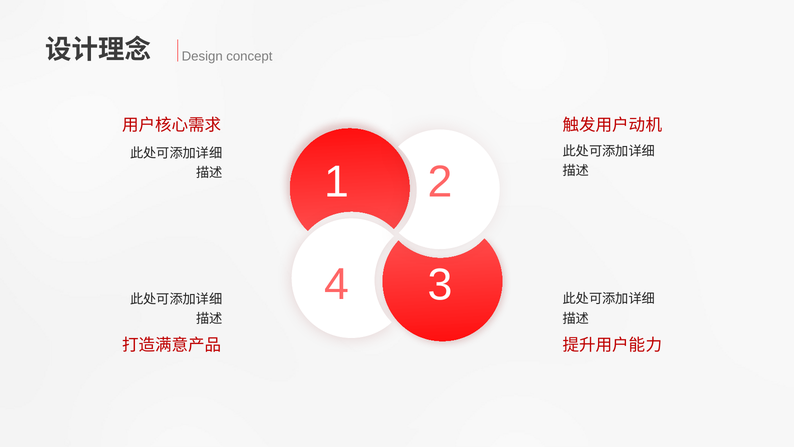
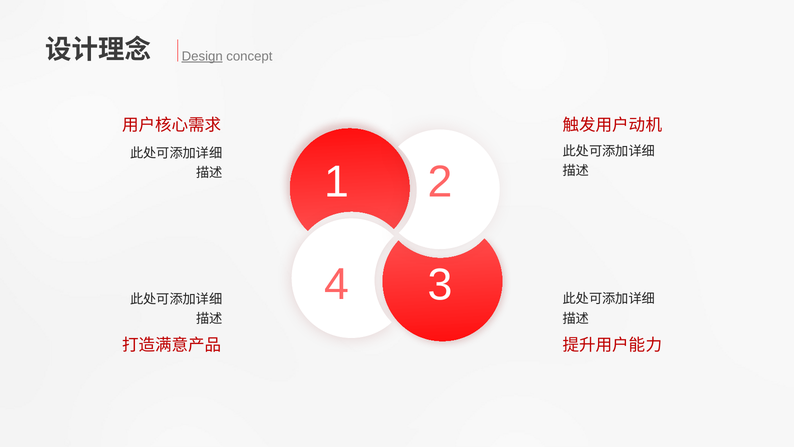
Design underline: none -> present
